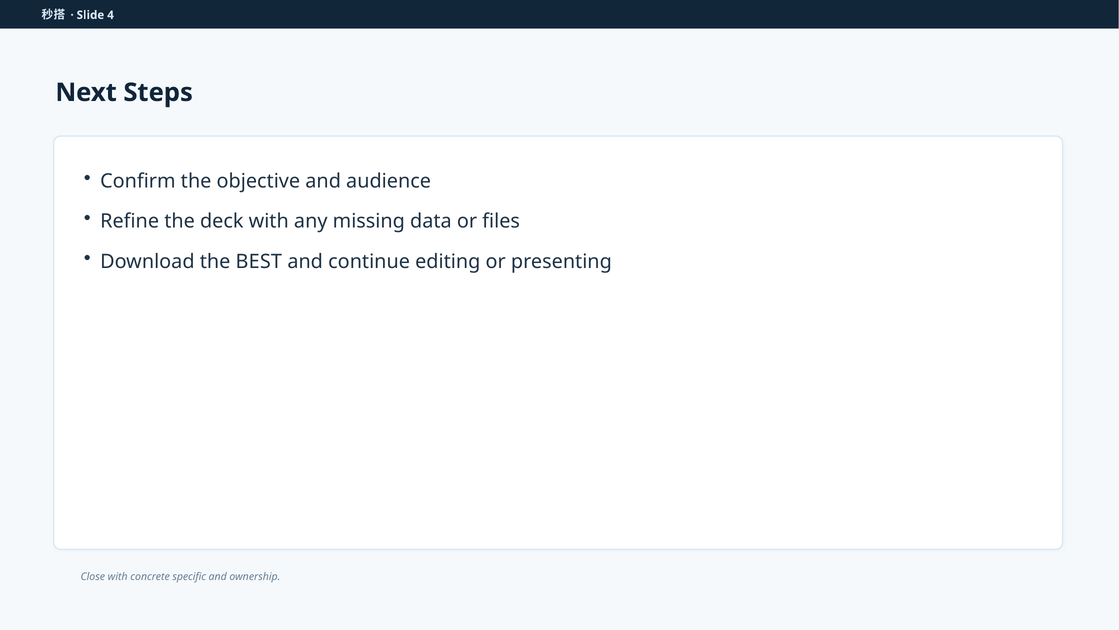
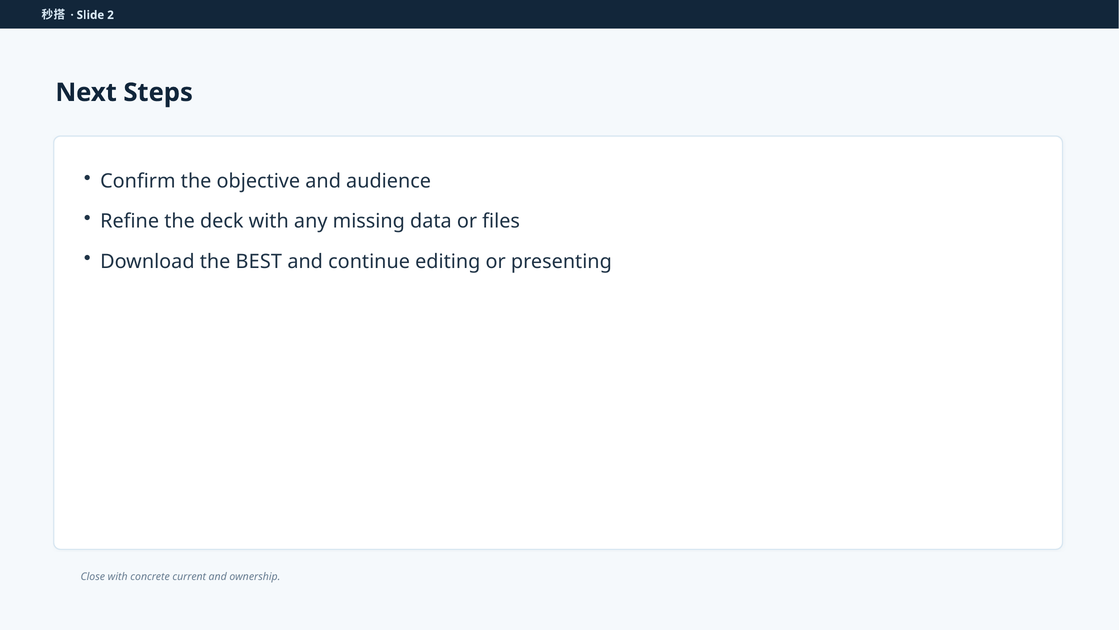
4: 4 -> 2
specific: specific -> current
